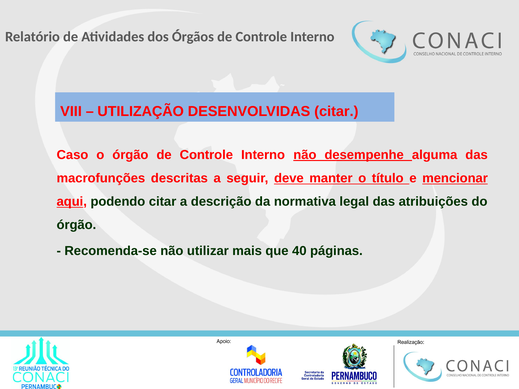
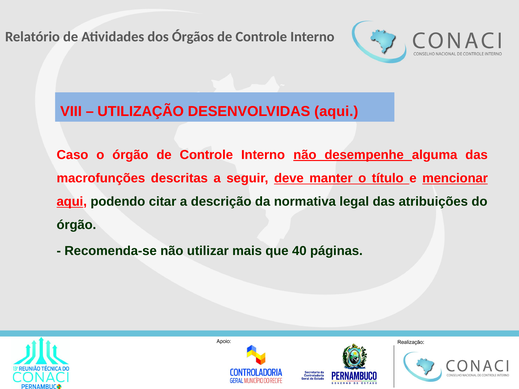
DESENVOLVIDAS citar: citar -> aqui
